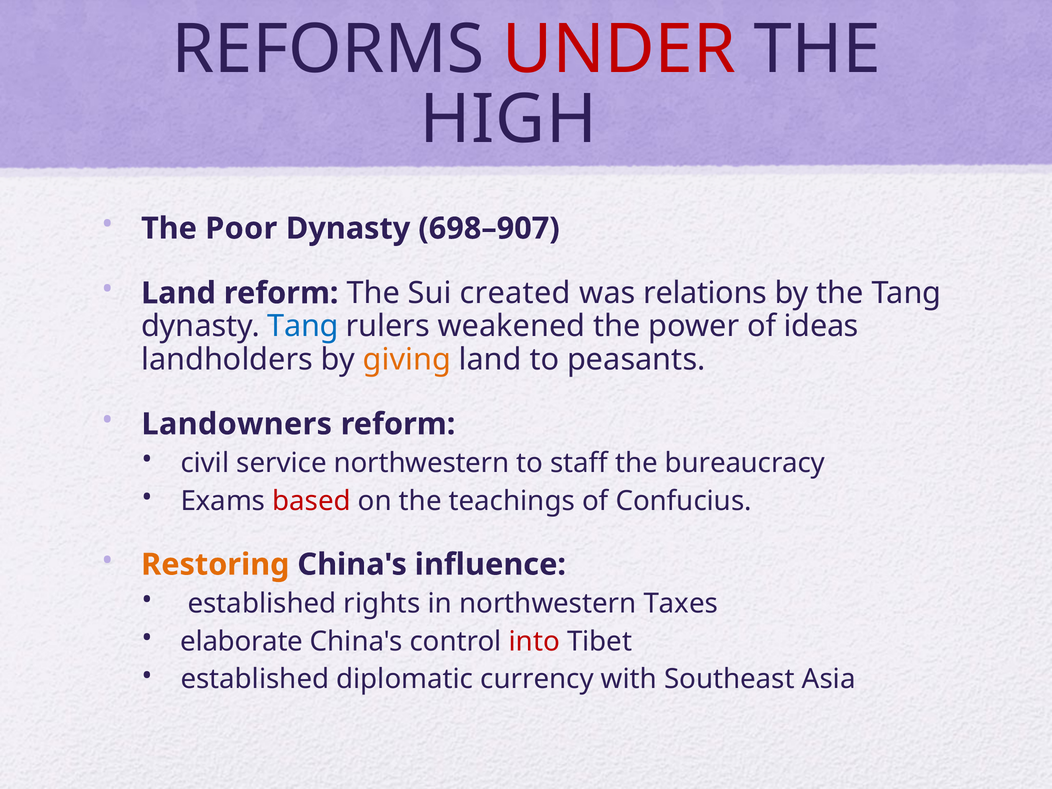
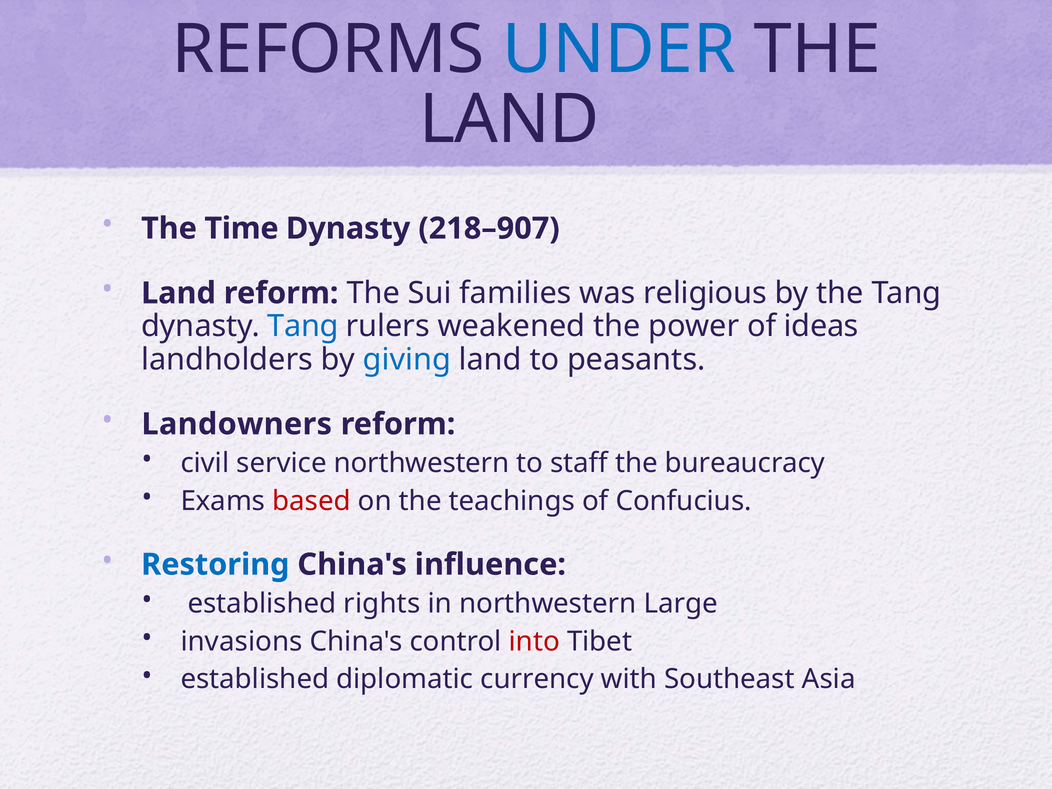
UNDER colour: red -> blue
HIGH at (508, 120): HIGH -> LAND
Poor: Poor -> Time
698–907: 698–907 -> 218–907
created: created -> families
relations: relations -> religious
giving colour: orange -> blue
Restoring colour: orange -> blue
Taxes: Taxes -> Large
elaborate: elaborate -> invasions
